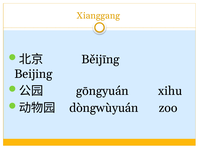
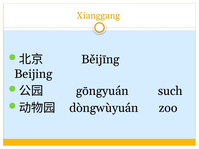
xihu: xihu -> such
